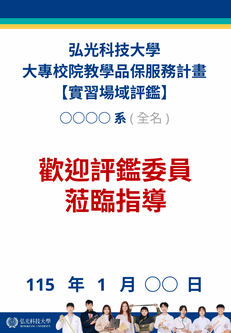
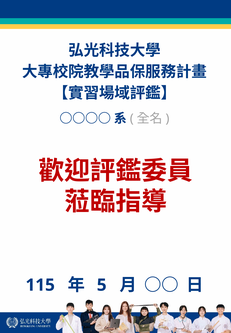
1: 1 -> 5
